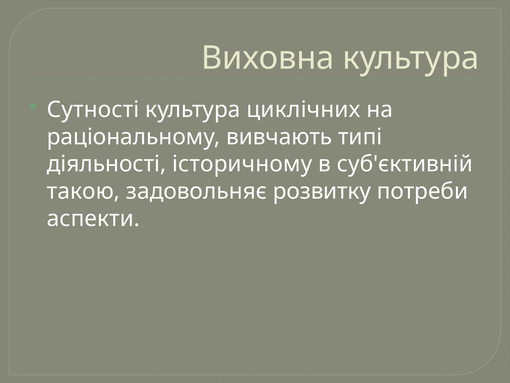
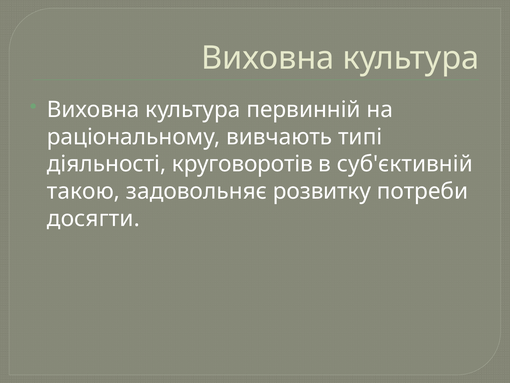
Сутності at (93, 110): Сутності -> Виховна
циклічних: циклічних -> первинній
історичному: історичному -> круговоротів
аспекти: аспекти -> досягти
